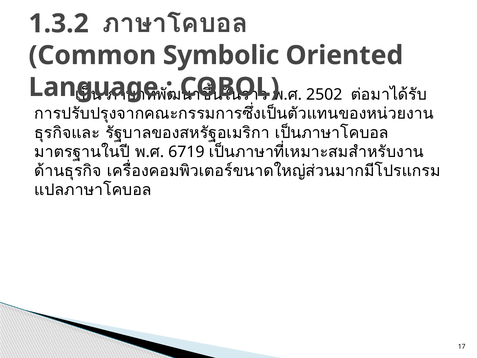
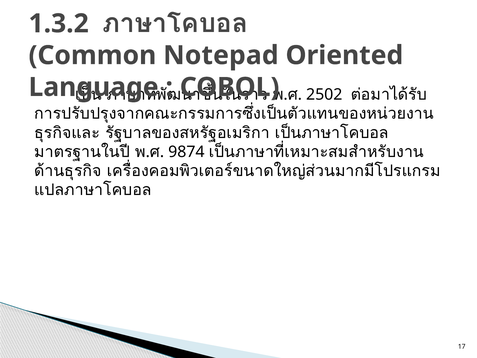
Symbolic: Symbolic -> Notepad
6719: 6719 -> 9874
